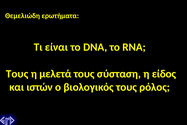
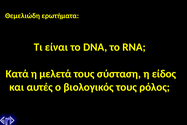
Τους at (17, 74): Τους -> Κατά
ιστών: ιστών -> αυτές
